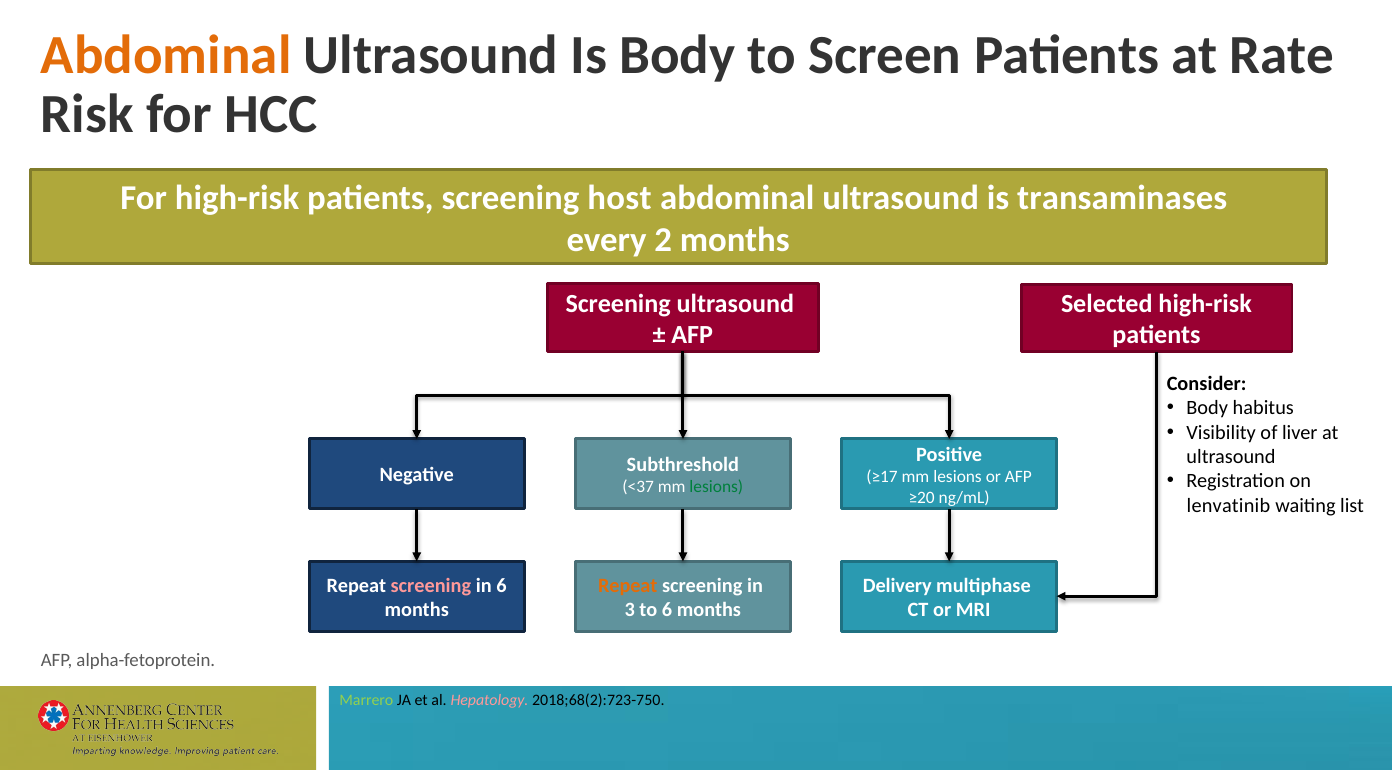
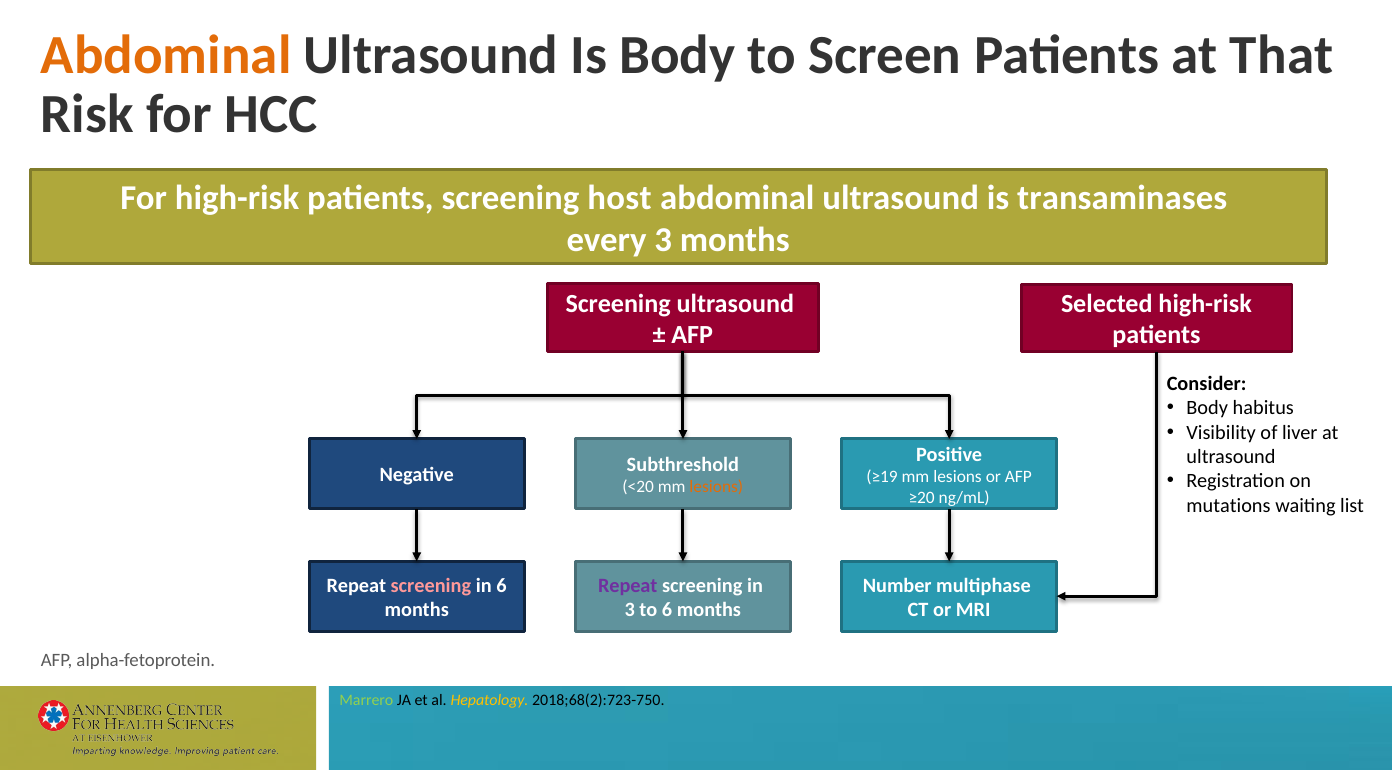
Rate: Rate -> That
every 2: 2 -> 3
≥17: ≥17 -> ≥19
<37: <37 -> <20
lesions at (716, 487) colour: green -> orange
lenvatinib: lenvatinib -> mutations
Repeat at (628, 585) colour: orange -> purple
Delivery: Delivery -> Number
Hepatology colour: pink -> yellow
